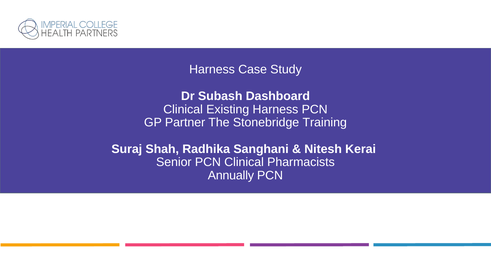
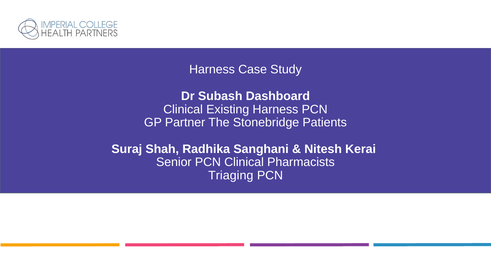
Training: Training -> Patients
Annually: Annually -> Triaging
